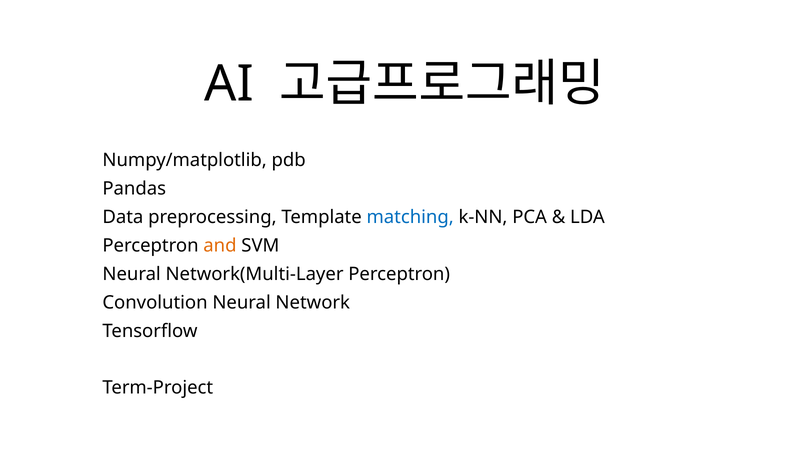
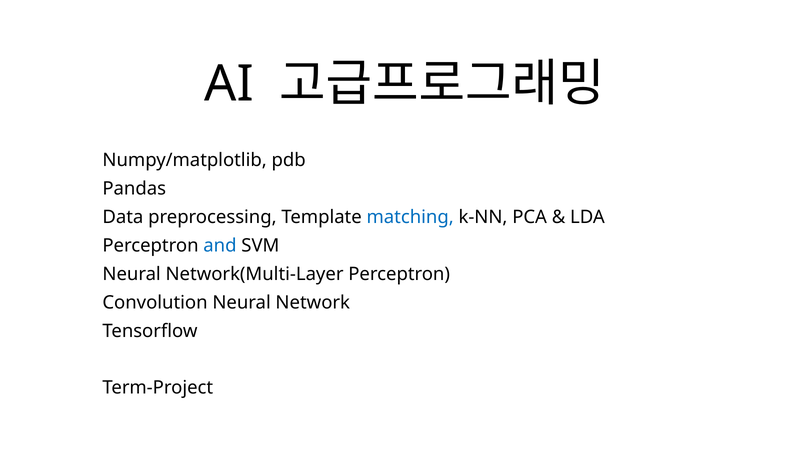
and colour: orange -> blue
